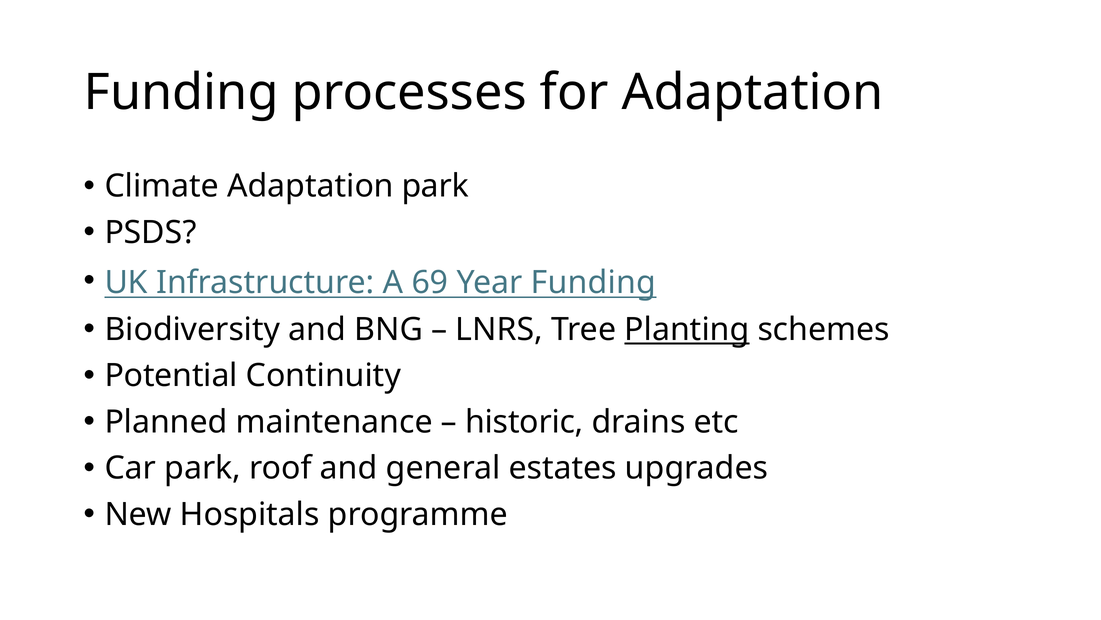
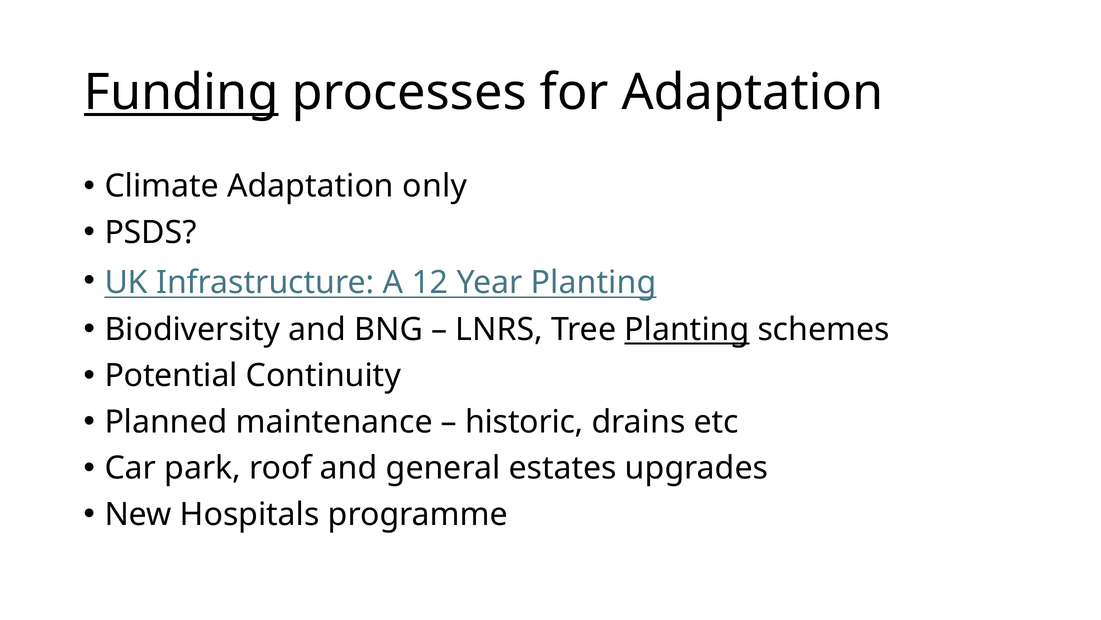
Funding at (181, 92) underline: none -> present
Adaptation park: park -> only
69: 69 -> 12
Year Funding: Funding -> Planting
